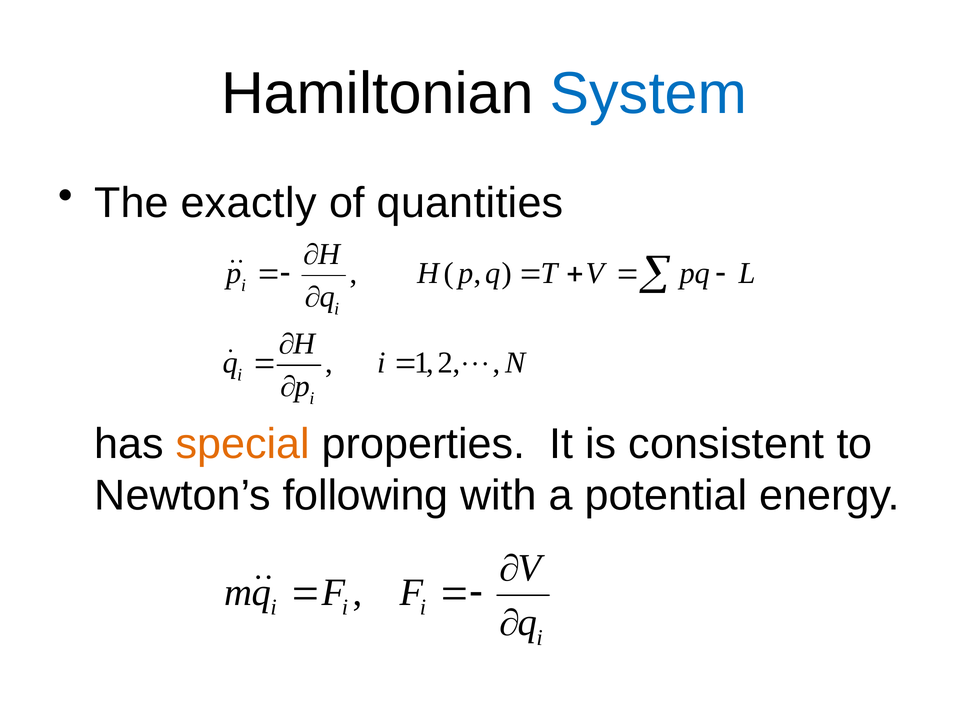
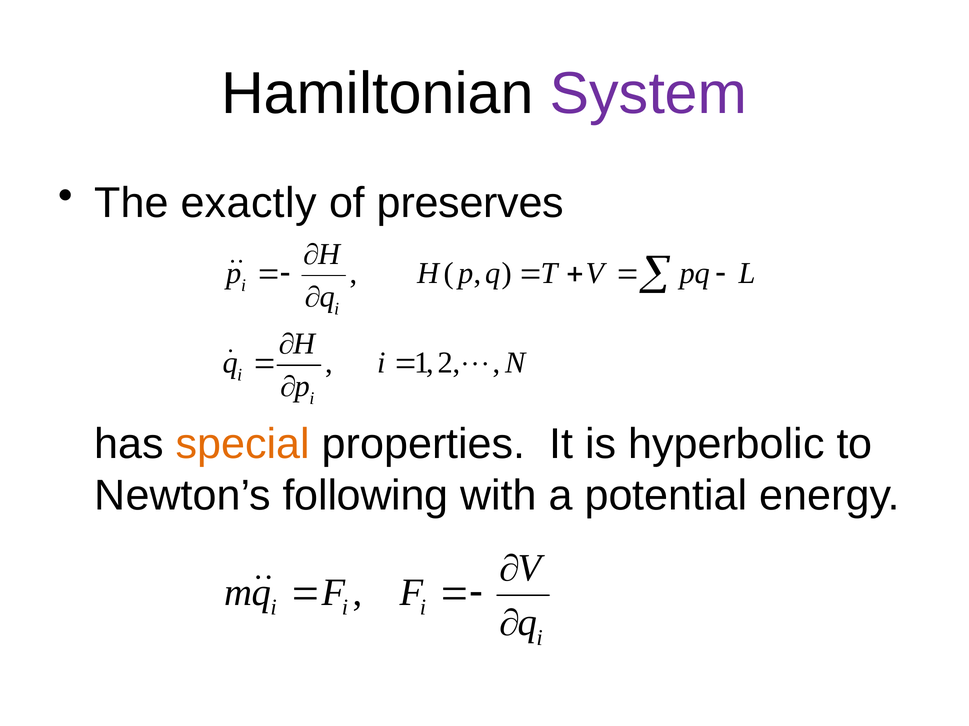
System colour: blue -> purple
quantities: quantities -> preserves
consistent: consistent -> hyperbolic
